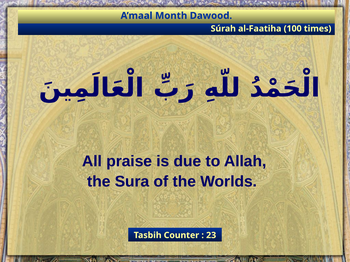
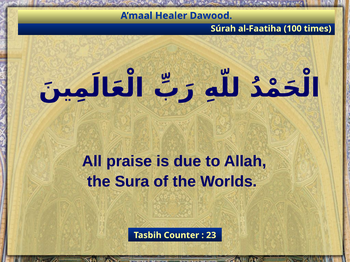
Month: Month -> Healer
